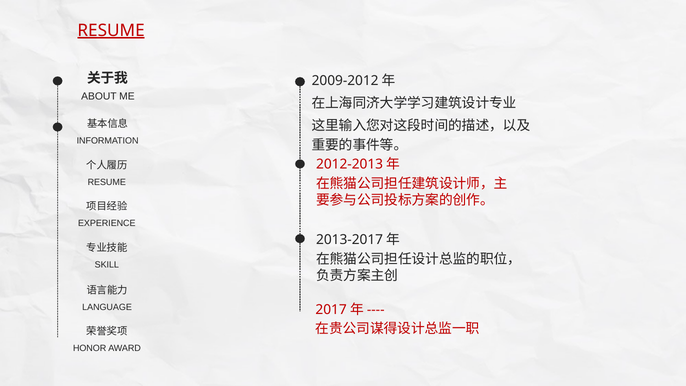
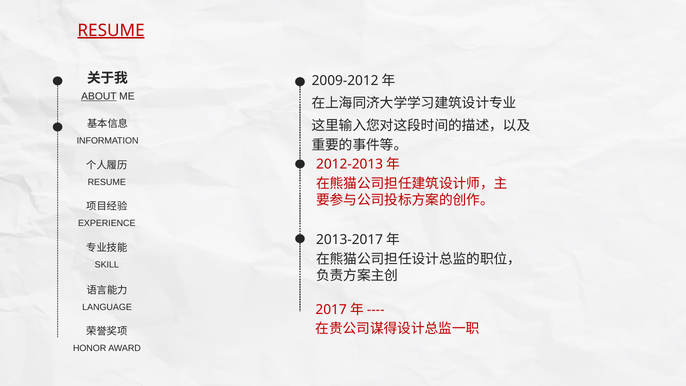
ABOUT underline: none -> present
